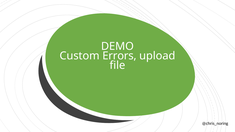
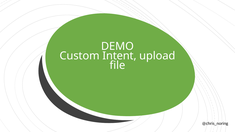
Errors: Errors -> Intent
